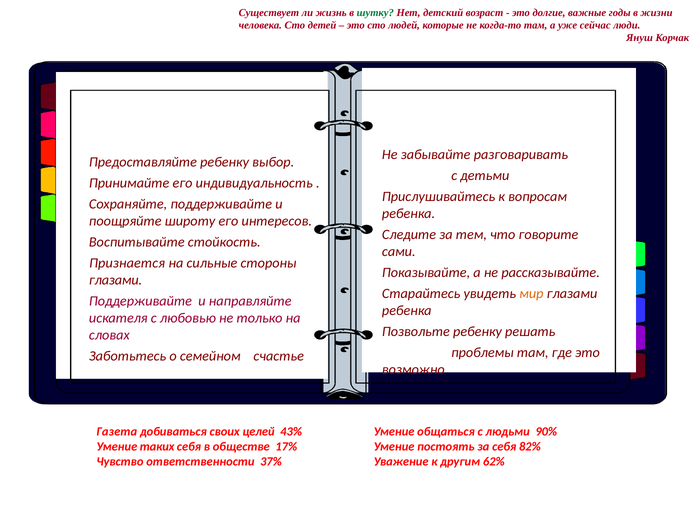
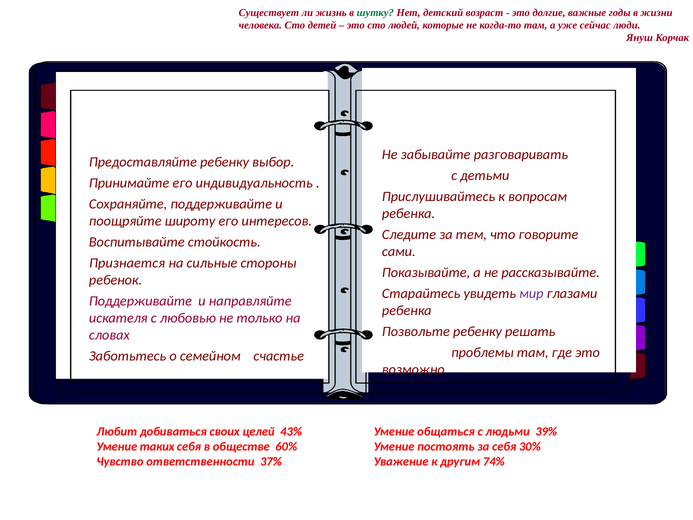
глазами at (116, 280): глазами -> ребенок
мир colour: orange -> purple
Газета: Газета -> Любит
90%: 90% -> 39%
17%: 17% -> 60%
82%: 82% -> 30%
62%: 62% -> 74%
